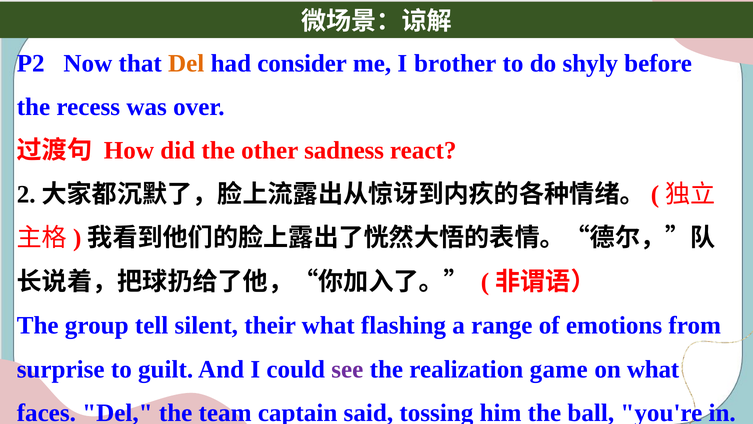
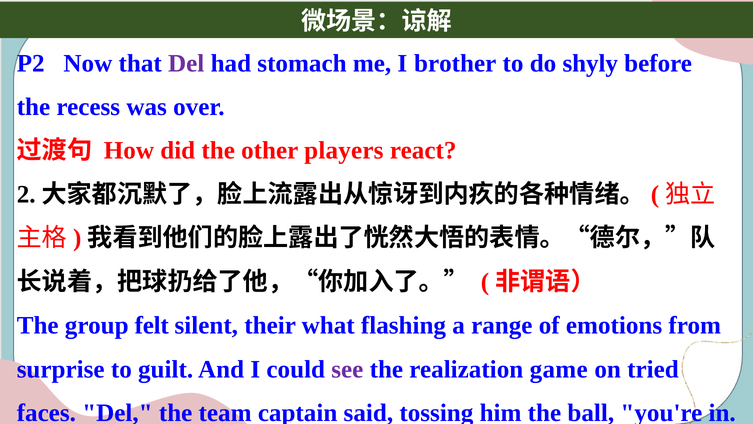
Del at (186, 63) colour: orange -> purple
consider: consider -> stomach
sadness: sadness -> players
tell: tell -> felt
on what: what -> tried
